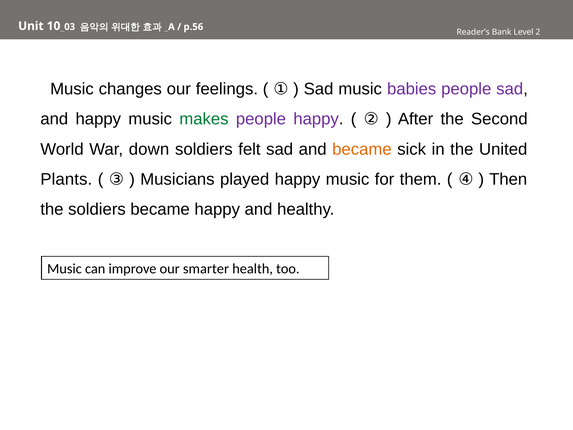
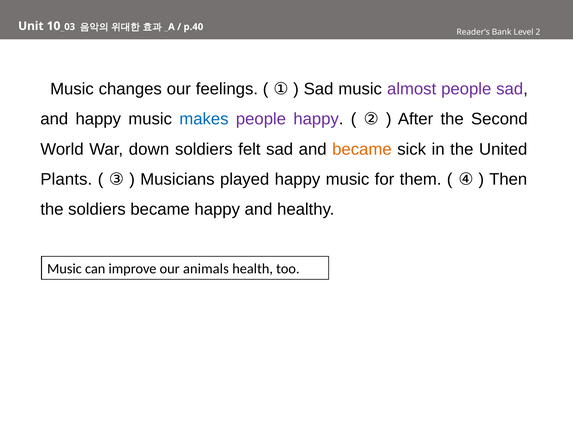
p.56: p.56 -> p.40
babies: babies -> almost
makes colour: green -> blue
smarter: smarter -> animals
